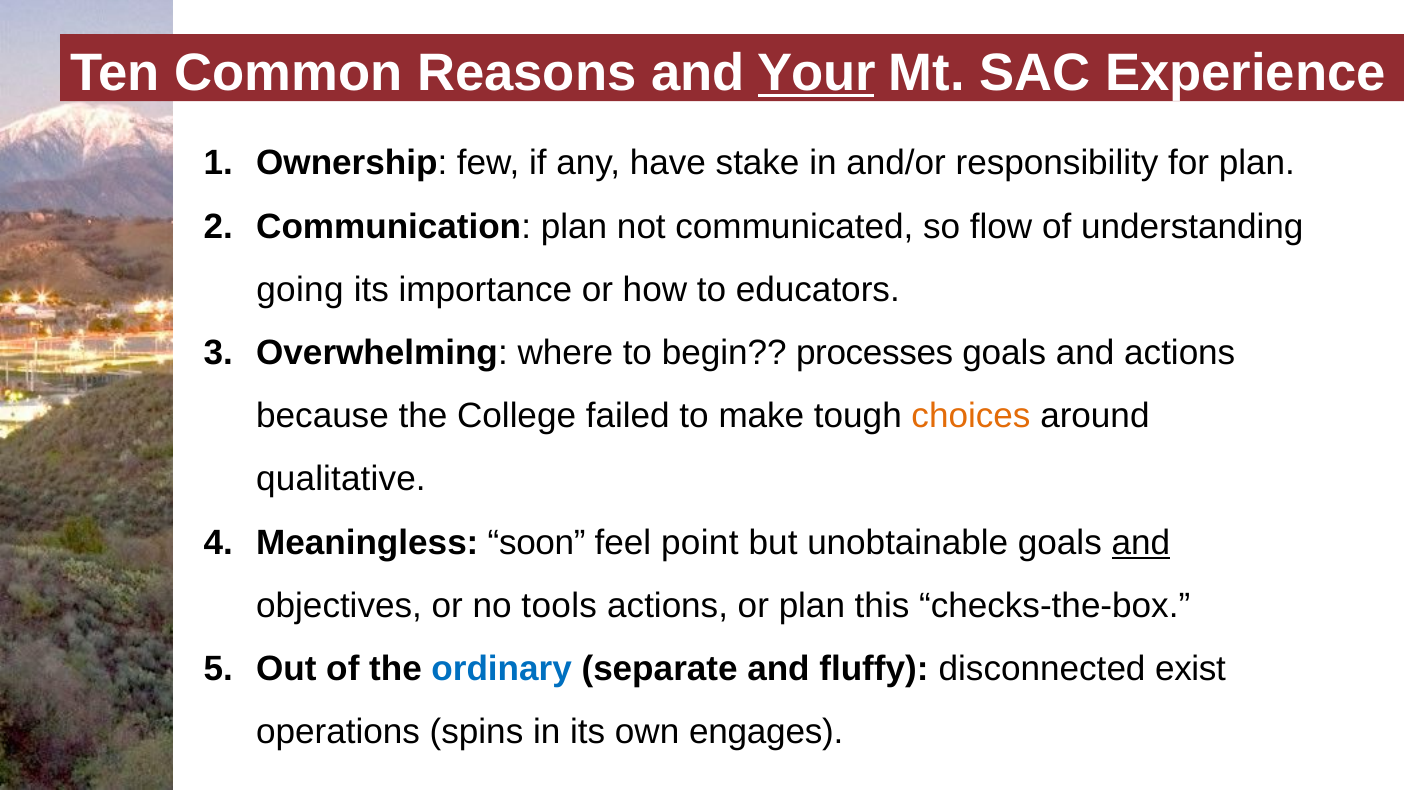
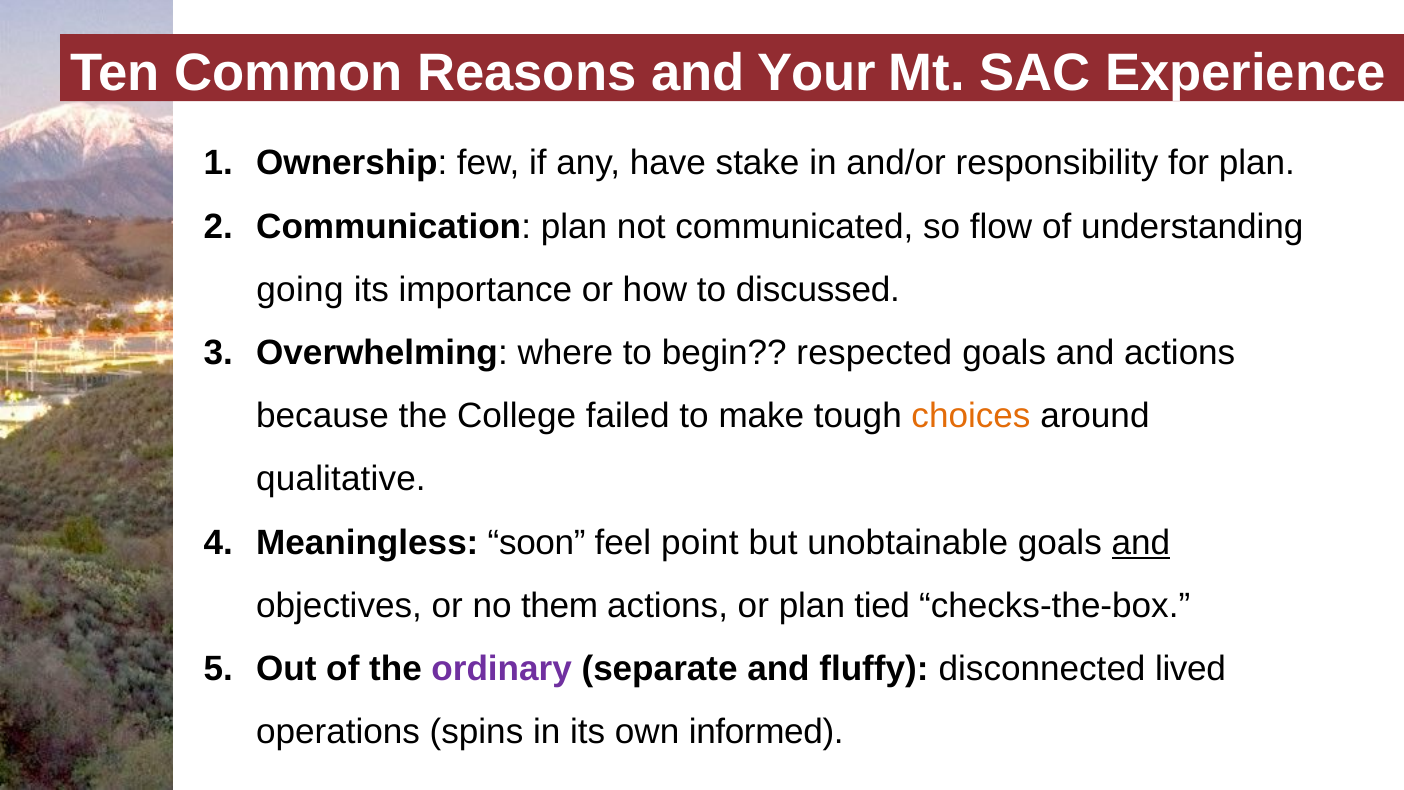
Your underline: present -> none
educators: educators -> discussed
processes: processes -> respected
tools: tools -> them
this: this -> tied
ordinary colour: blue -> purple
exist: exist -> lived
engages: engages -> informed
